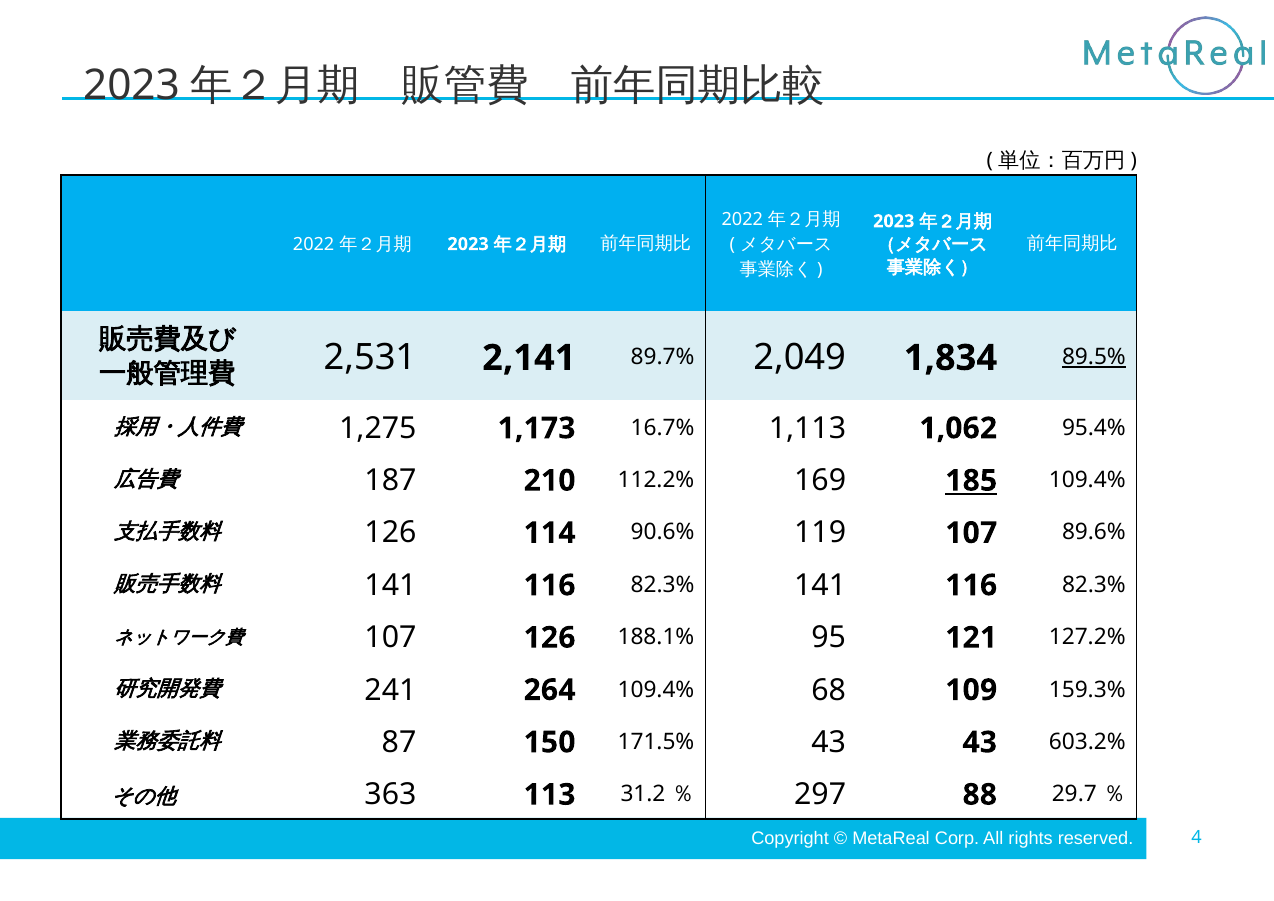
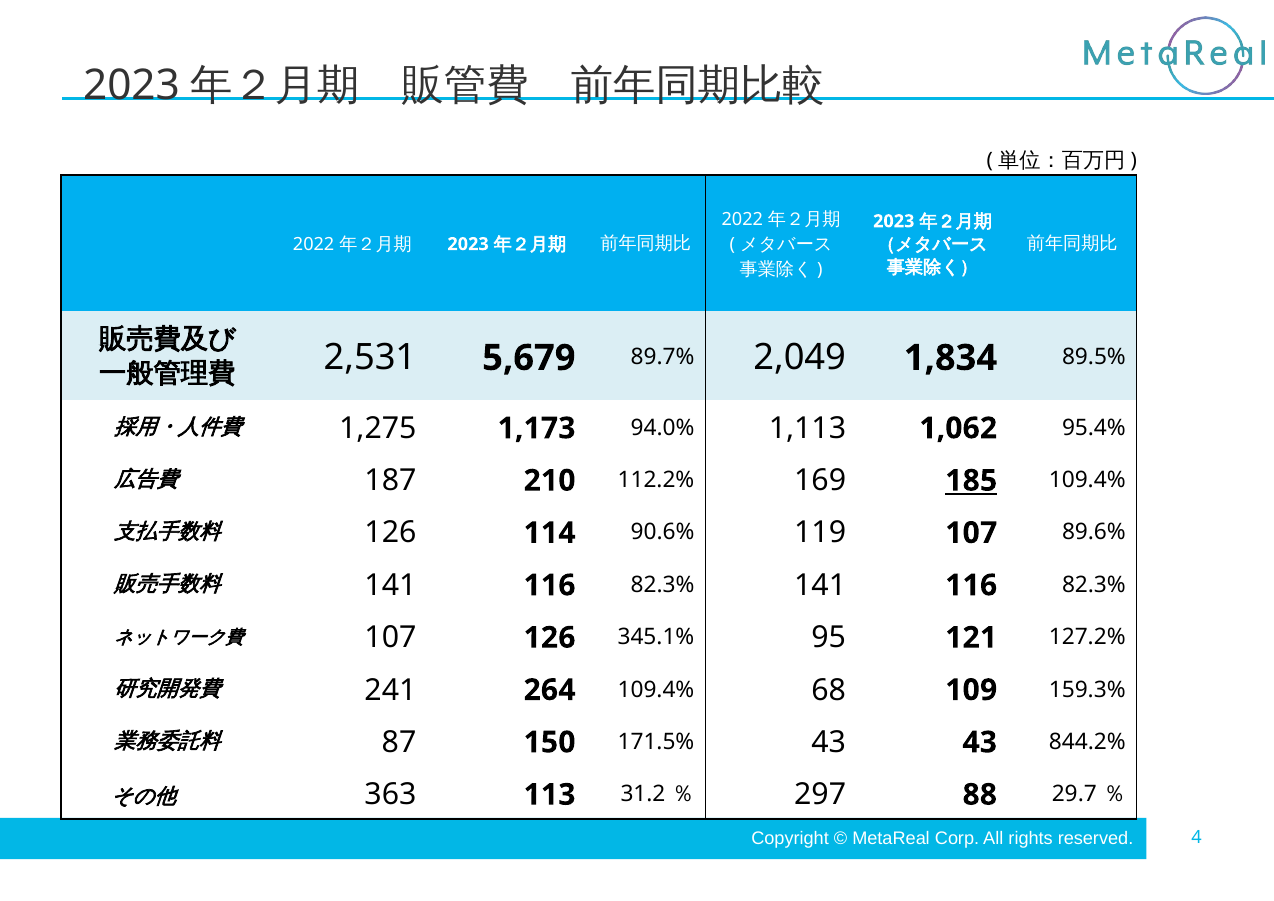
2,141: 2,141 -> 5,679
89.5% underline: present -> none
16.7%: 16.7% -> 94.0%
188.1%: 188.1% -> 345.1%
603.2%: 603.2% -> 844.2%
